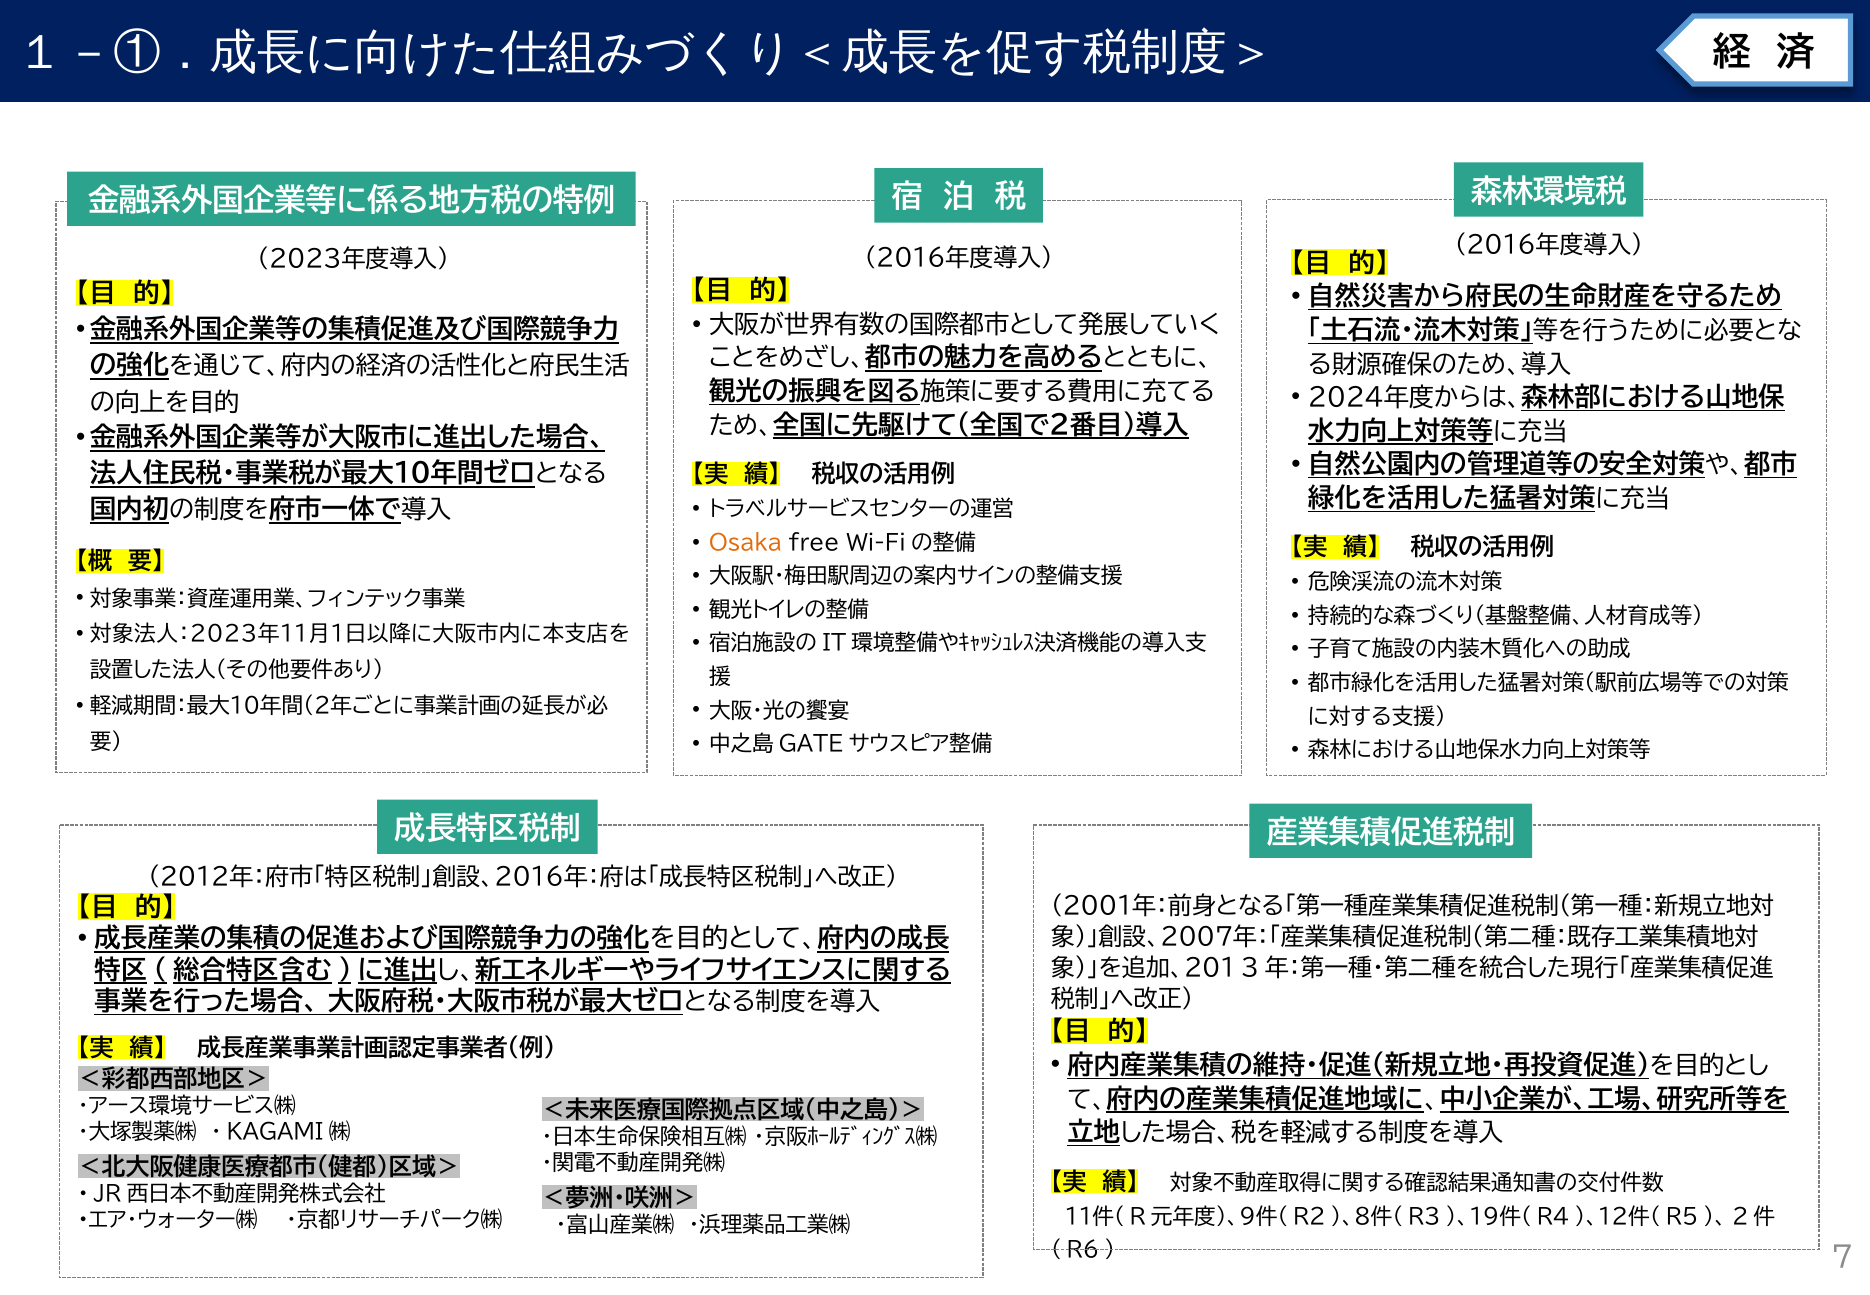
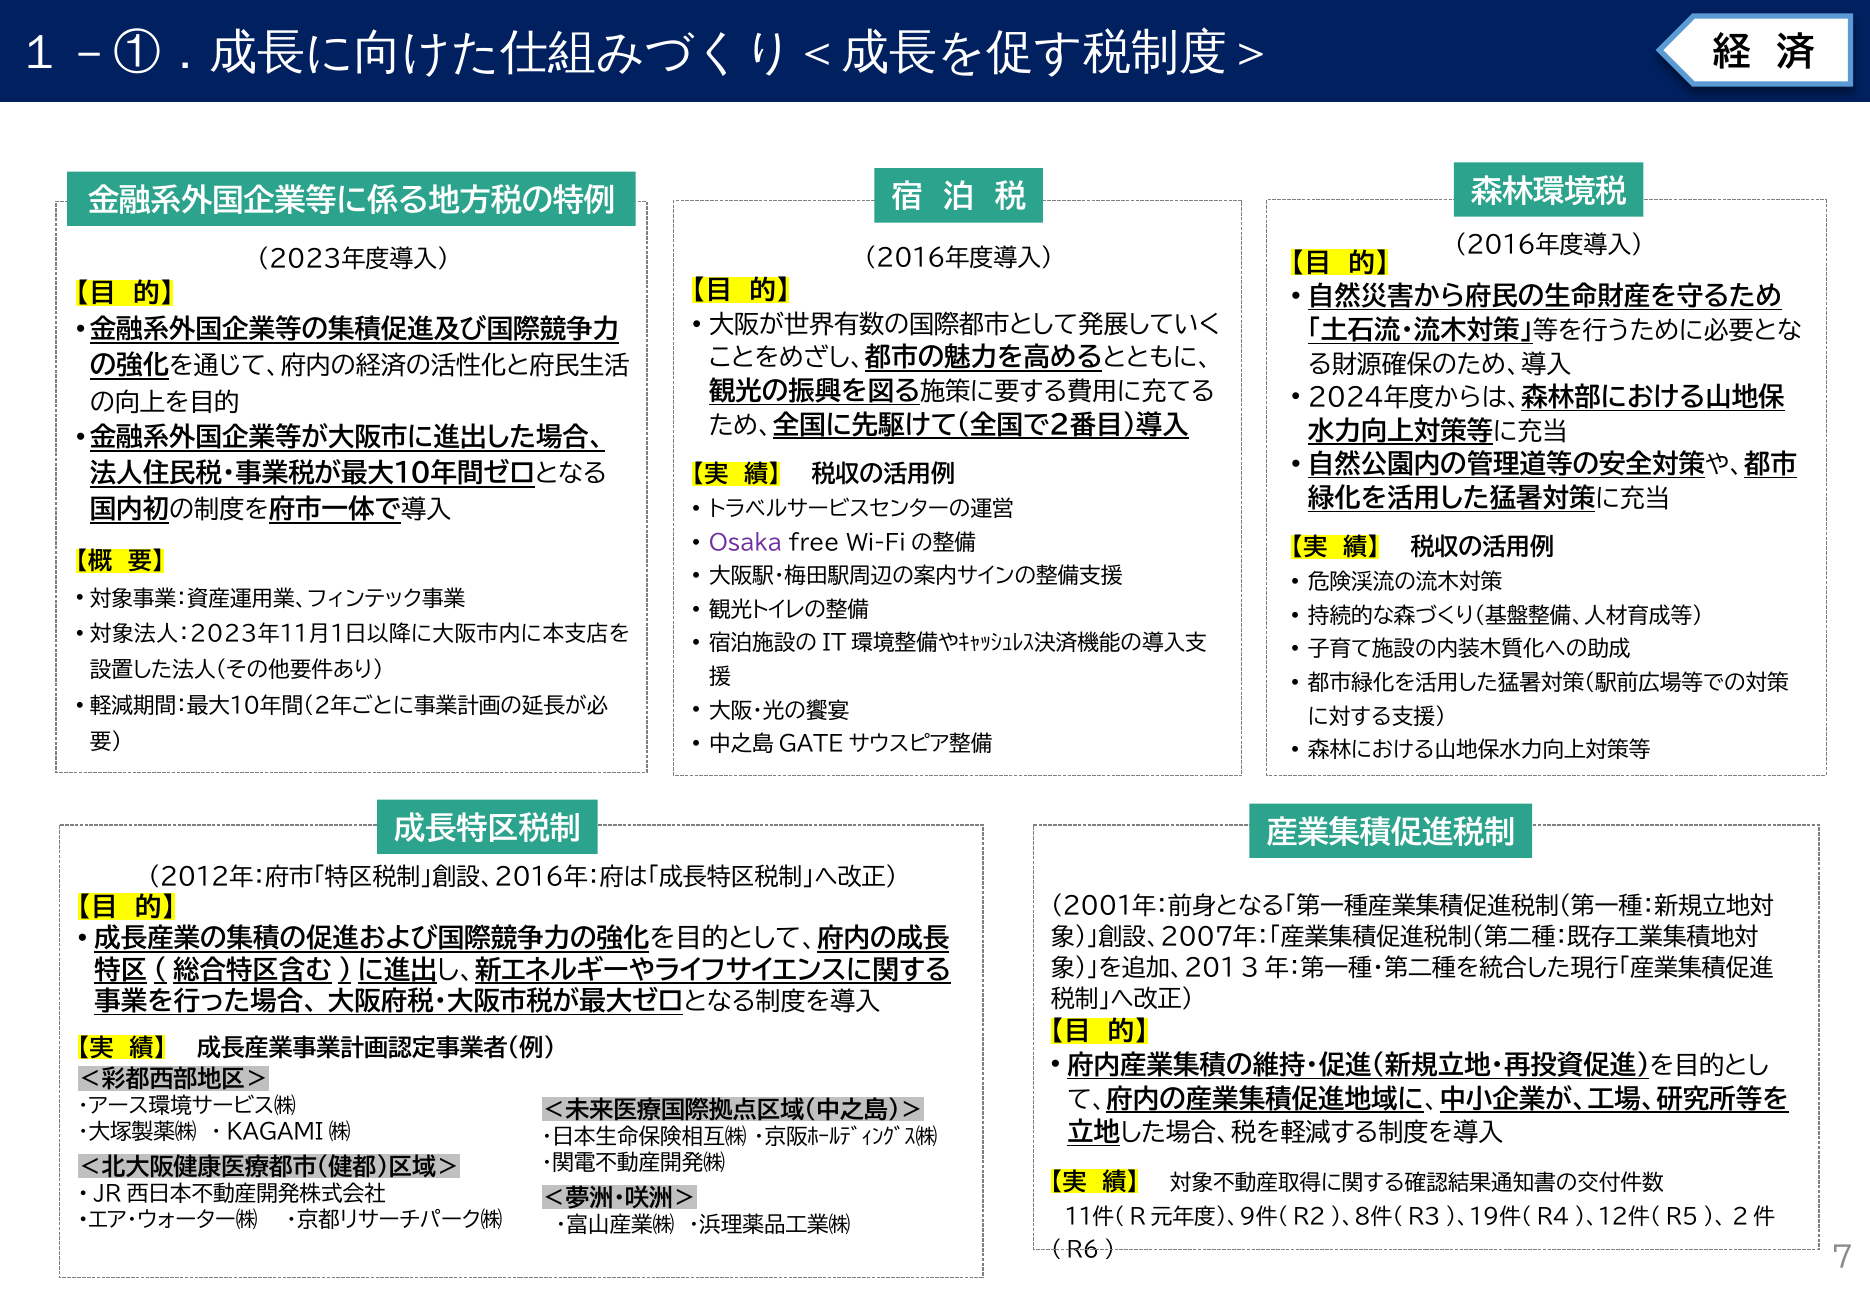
Osaka colour: orange -> purple
